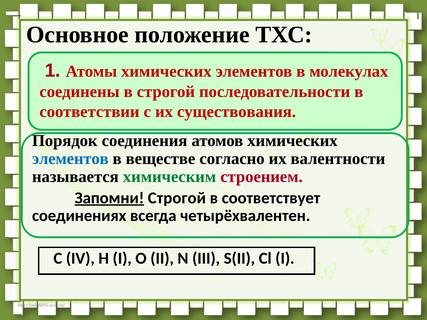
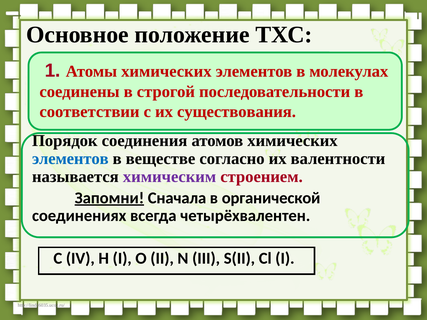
химическим colour: green -> purple
Запомни Строгой: Строгой -> Сначала
соответствует: соответствует -> органической
